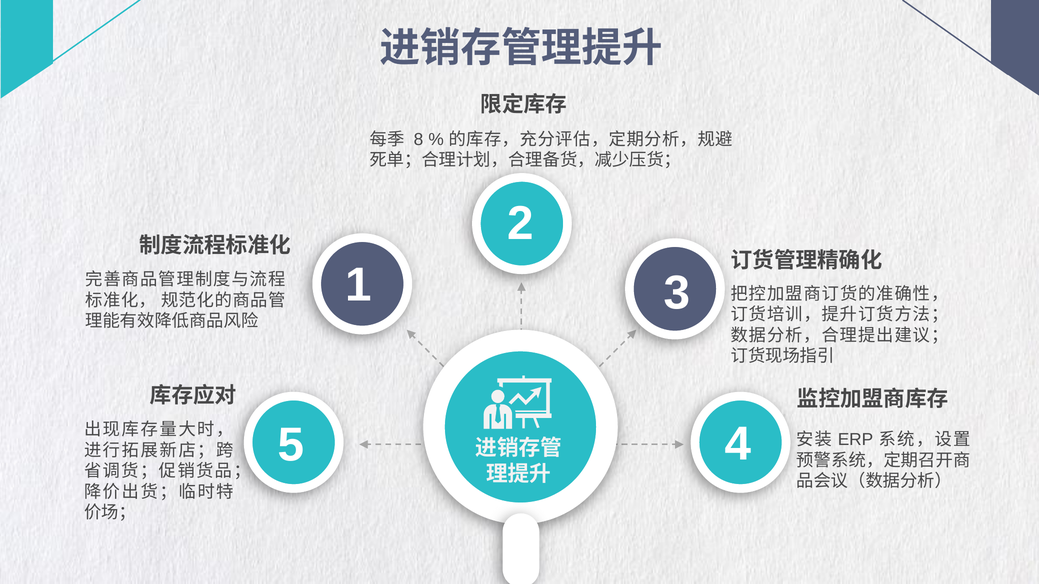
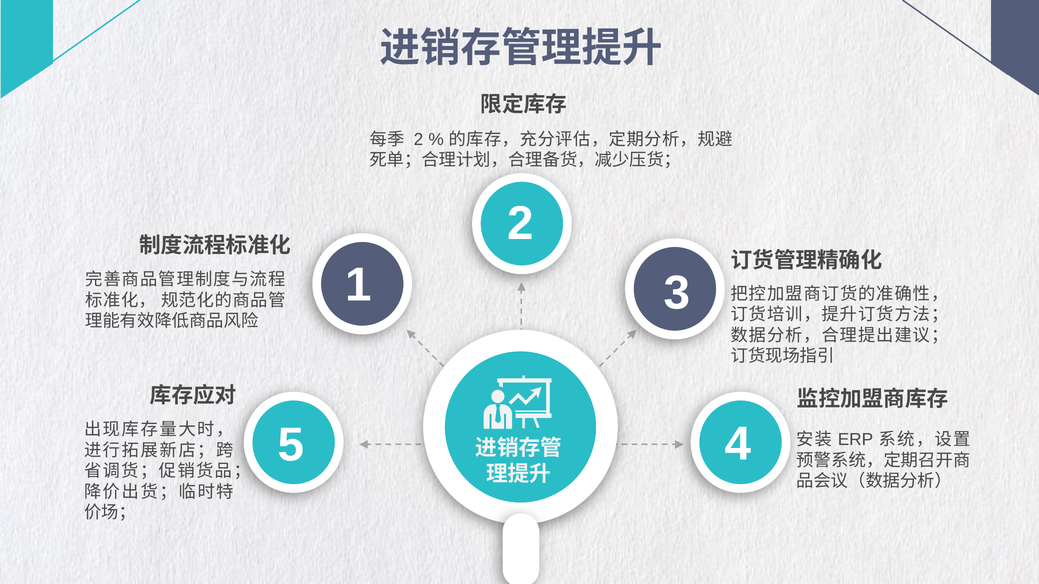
8 at (418, 139): 8 -> 2
